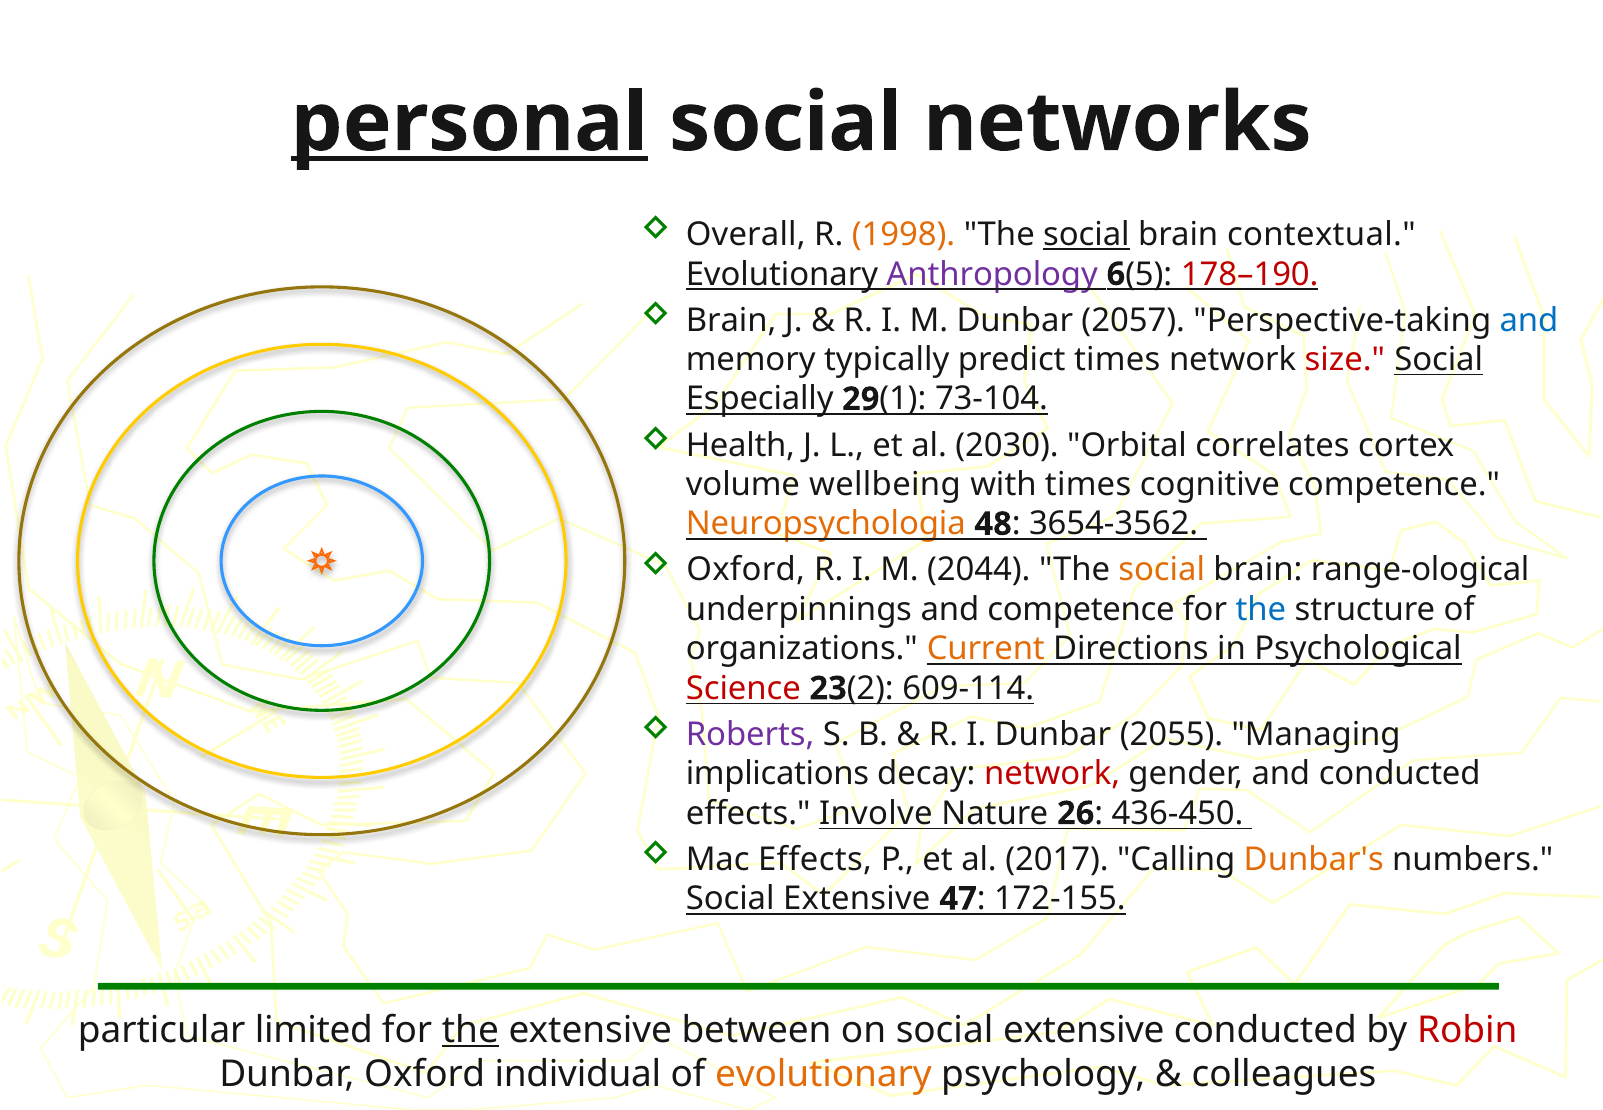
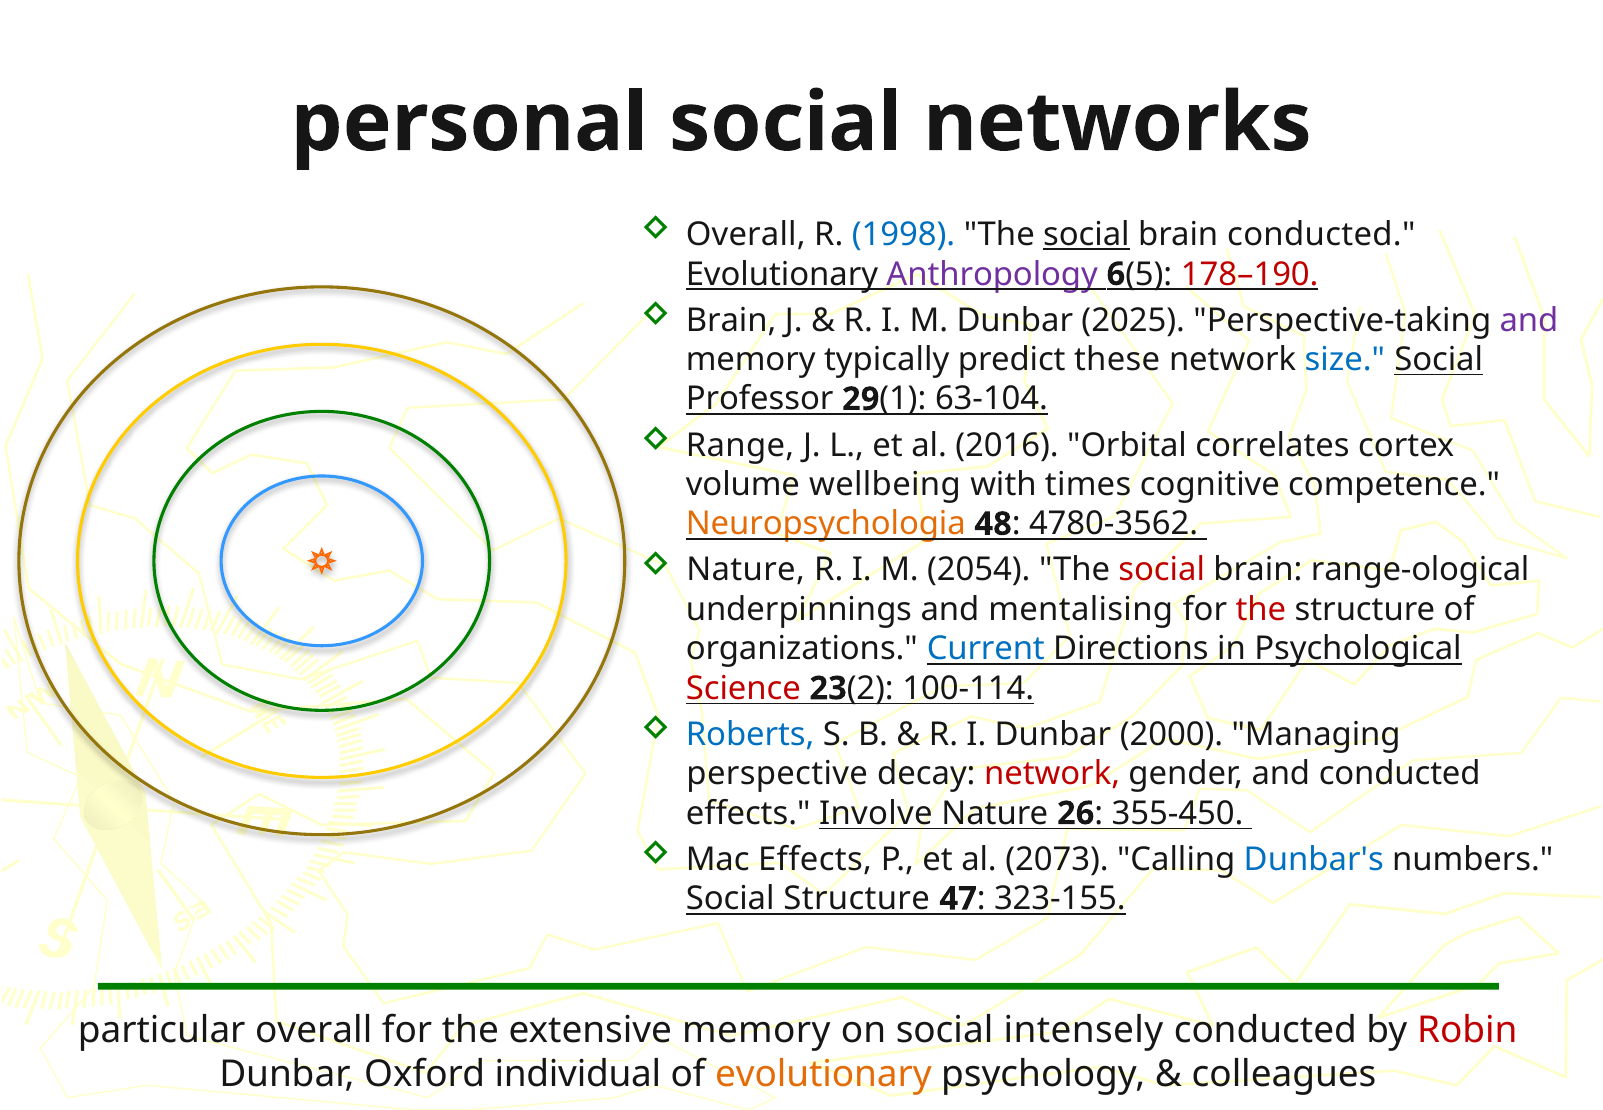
personal underline: present -> none
1998 colour: orange -> blue
brain contextual: contextual -> conducted
2057: 2057 -> 2025
and at (1529, 320) colour: blue -> purple
predict times: times -> these
size colour: red -> blue
Especially: Especially -> Professor
73-104: 73-104 -> 63-104
Health: Health -> Range
2030: 2030 -> 2016
3654-3562: 3654-3562 -> 4780-3562
Oxford at (746, 570): Oxford -> Nature
2044: 2044 -> 2054
social at (1162, 570) colour: orange -> red
and competence: competence -> mentalising
the at (1261, 609) colour: blue -> red
Current colour: orange -> blue
609-114: 609-114 -> 100-114
Roberts colour: purple -> blue
2055: 2055 -> 2000
implications: implications -> perspective
436-450: 436-450 -> 355-450
2017: 2017 -> 2073
Dunbar's colour: orange -> blue
Extensive at (857, 899): Extensive -> Structure
172-155: 172-155 -> 323-155
particular limited: limited -> overall
the at (470, 1030) underline: present -> none
extensive between: between -> memory
on social extensive: extensive -> intensely
